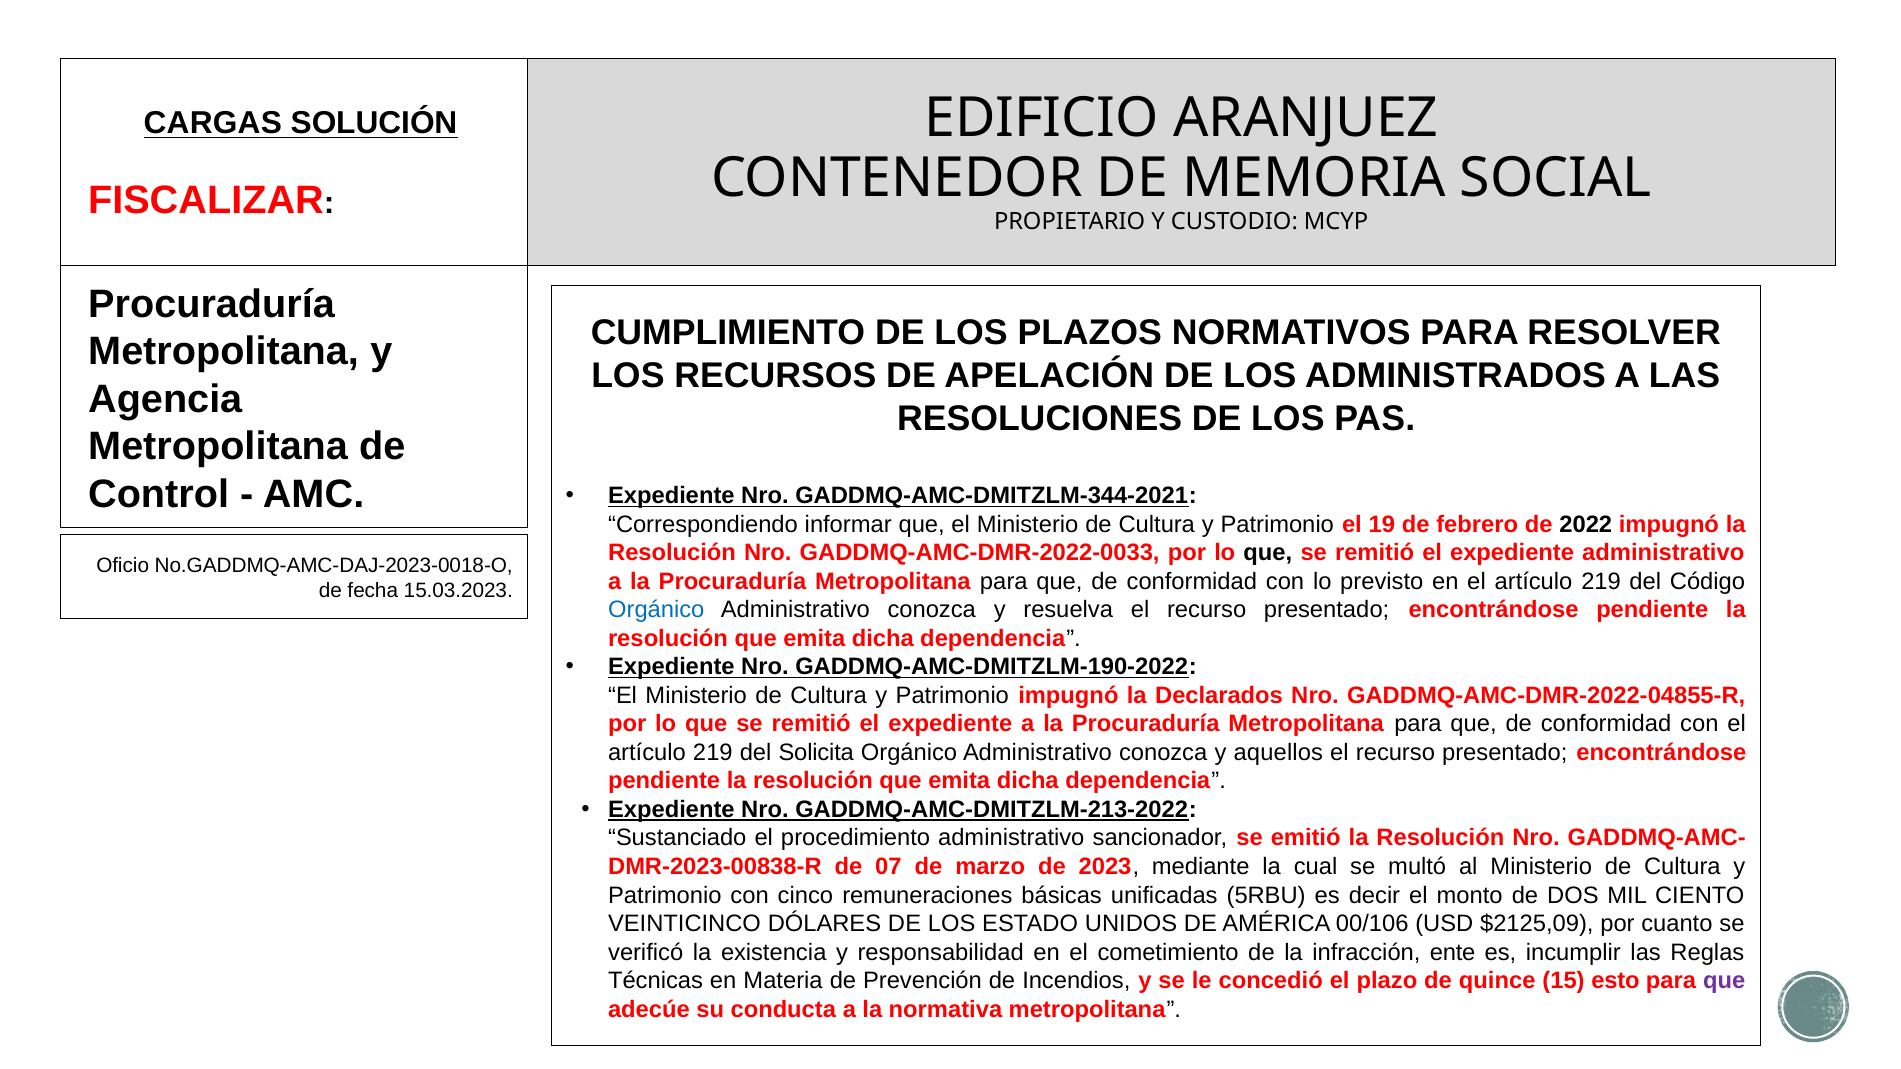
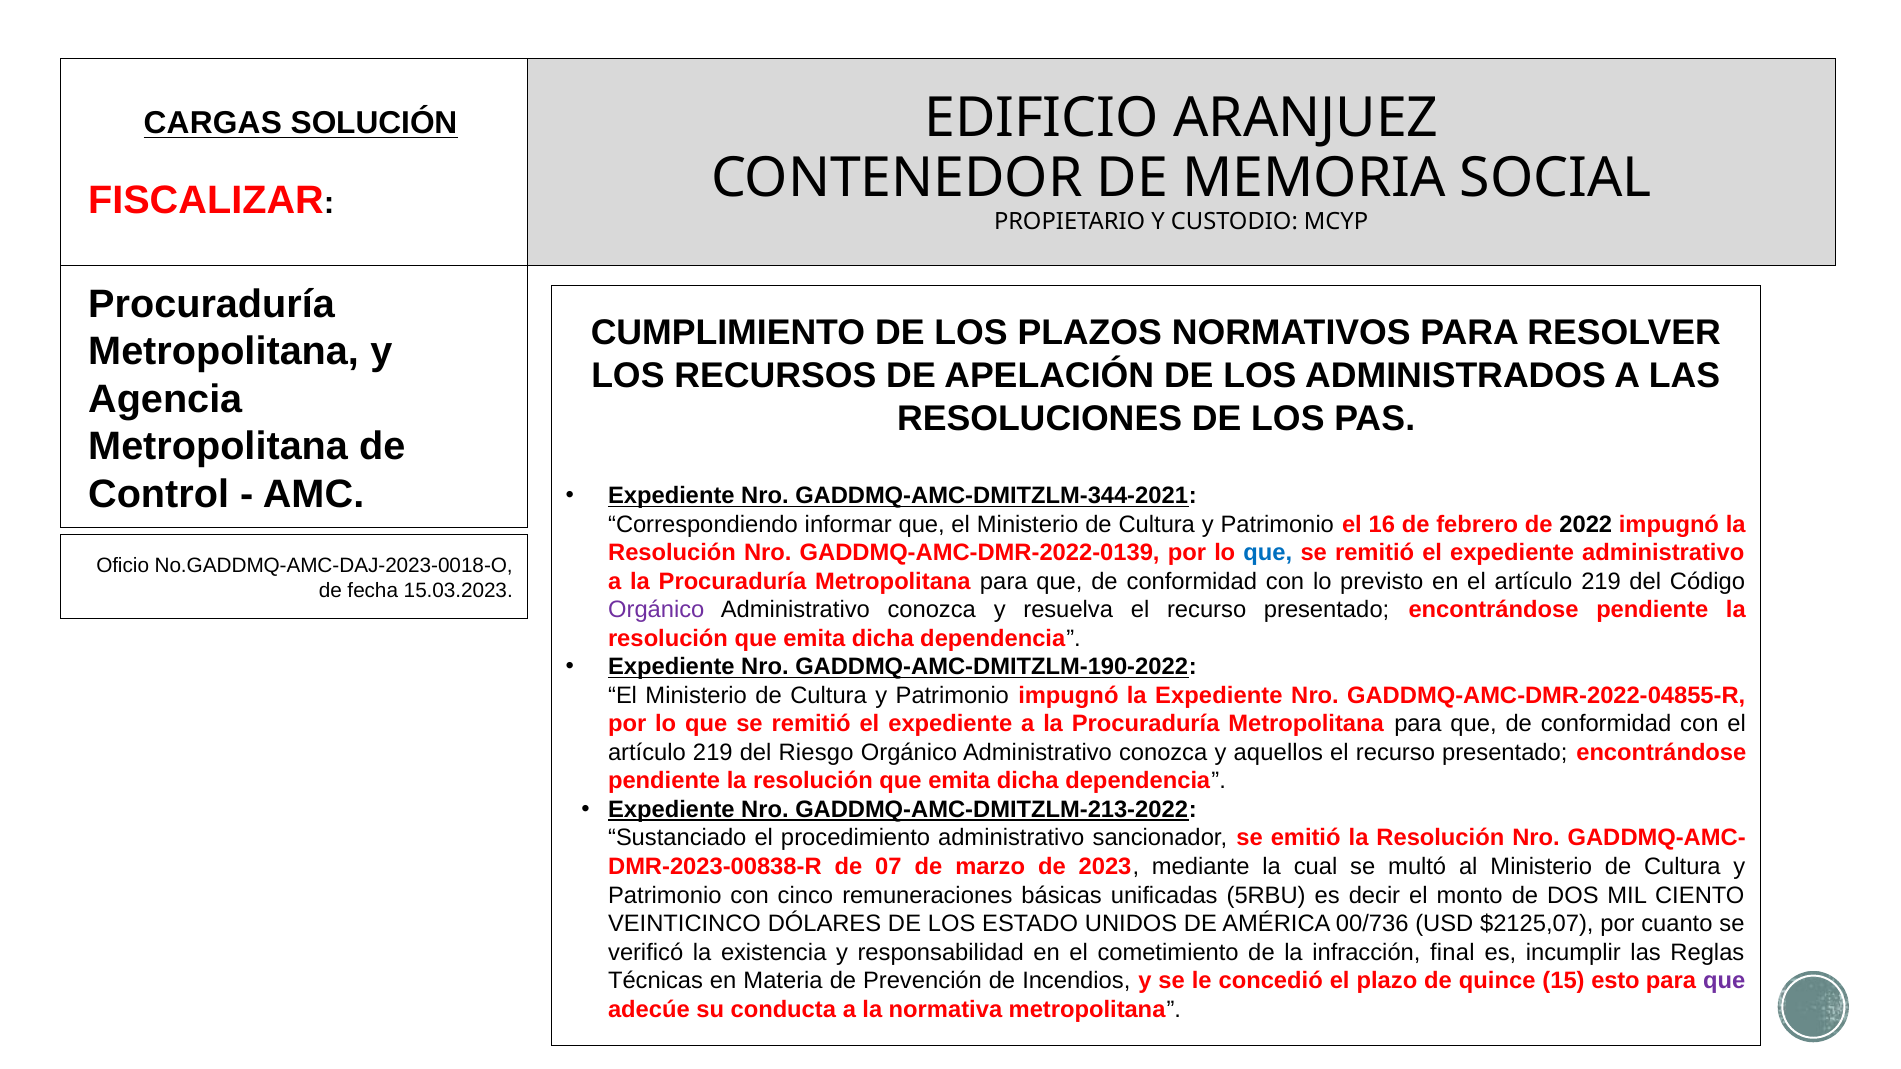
19: 19 -> 16
GADDMQ-AMC-DMR-2022-0033: GADDMQ-AMC-DMR-2022-0033 -> GADDMQ-AMC-DMR-2022-0139
que at (1268, 553) colour: black -> blue
Orgánico at (656, 610) colour: blue -> purple
la Declarados: Declarados -> Expediente
Solicita: Solicita -> Riesgo
00/106: 00/106 -> 00/736
$2125,09: $2125,09 -> $2125,07
ente: ente -> final
